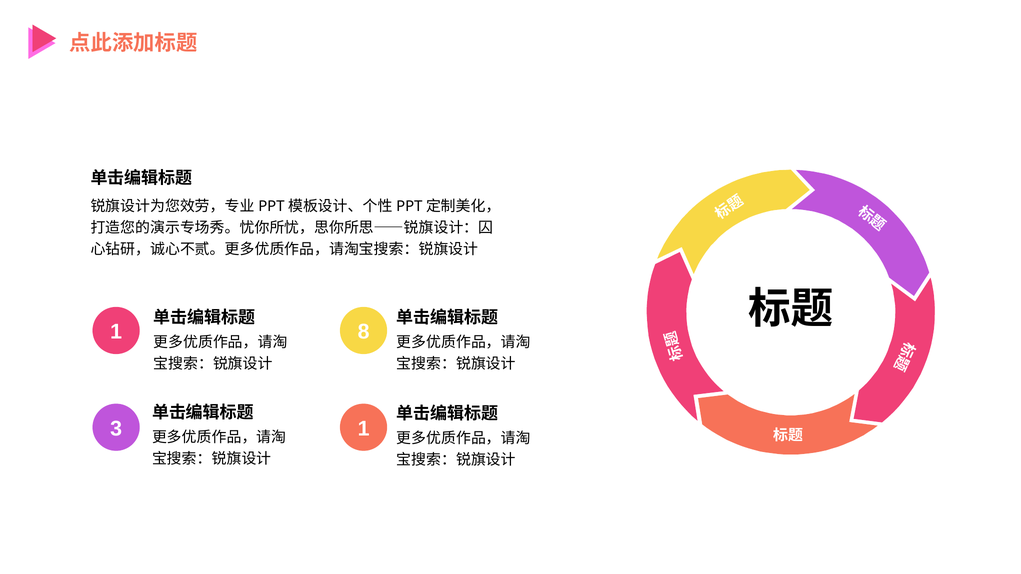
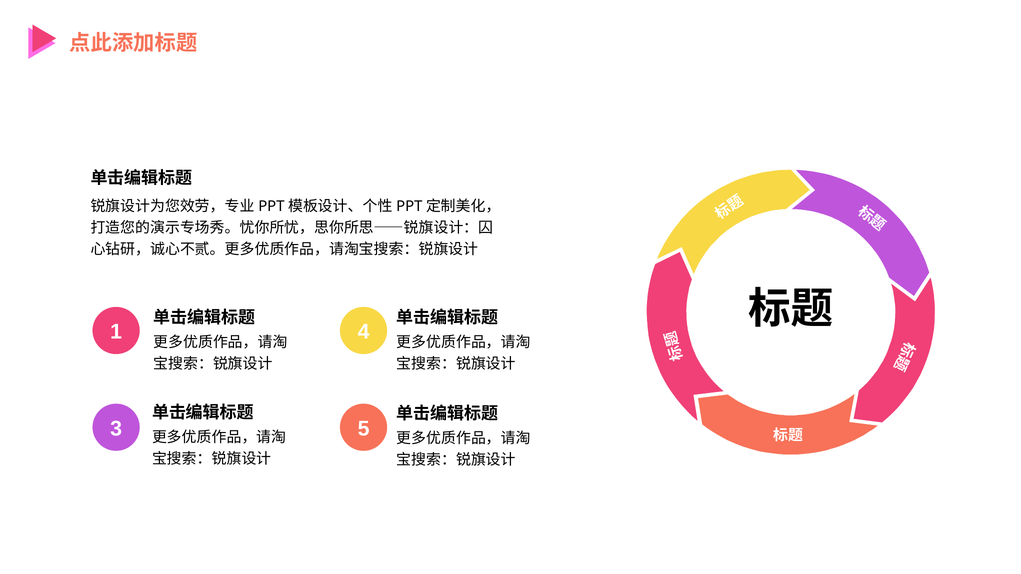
8: 8 -> 4
3 1: 1 -> 5
